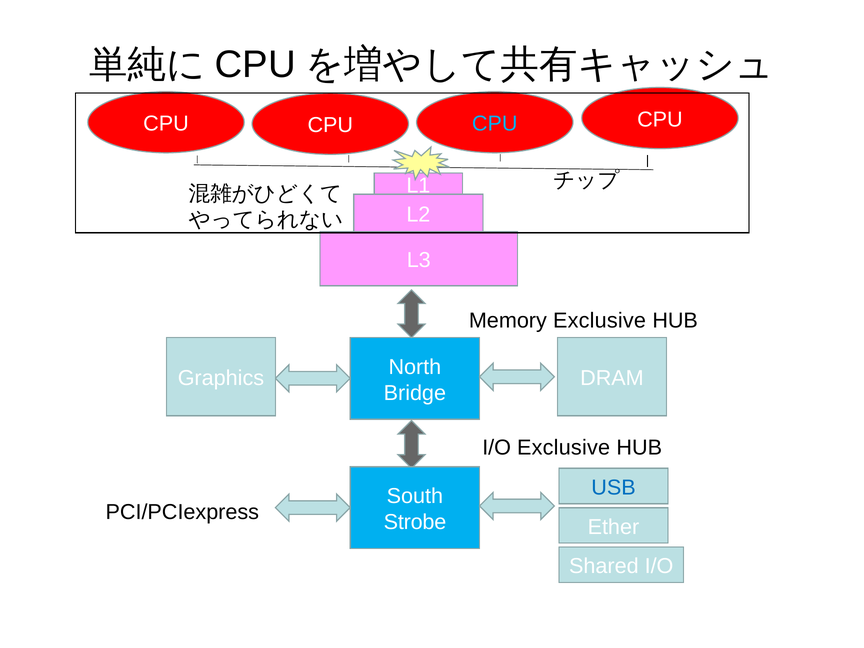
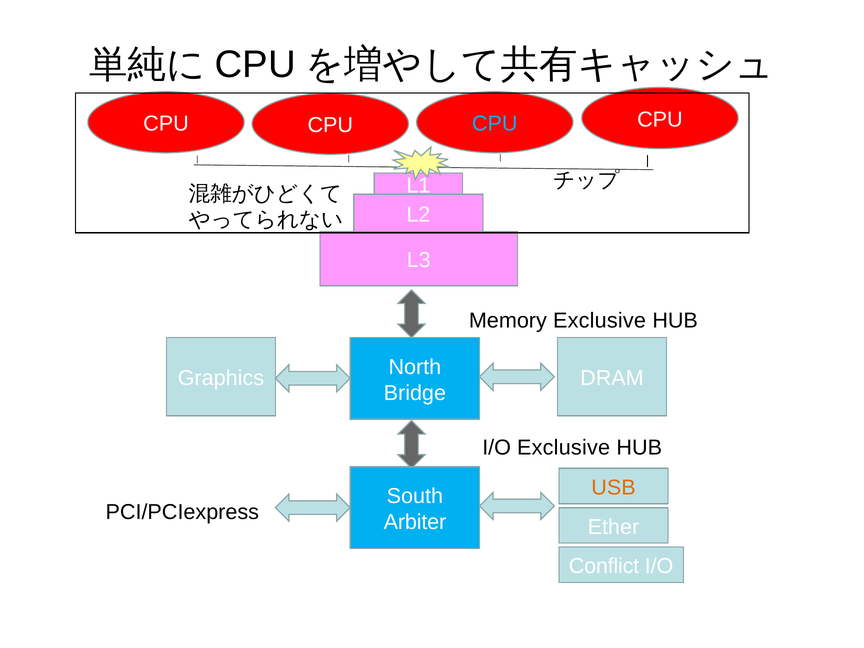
USB colour: blue -> orange
Strobe: Strobe -> Arbiter
Shared: Shared -> Conflict
